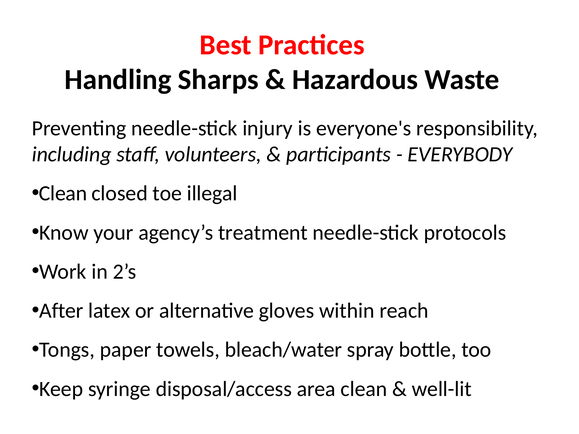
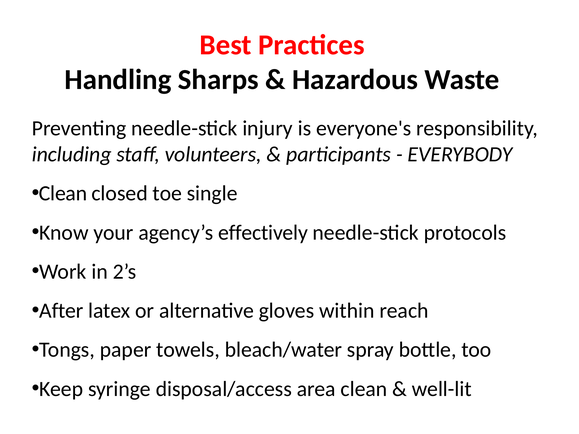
illegal: illegal -> single
treatment: treatment -> effectively
